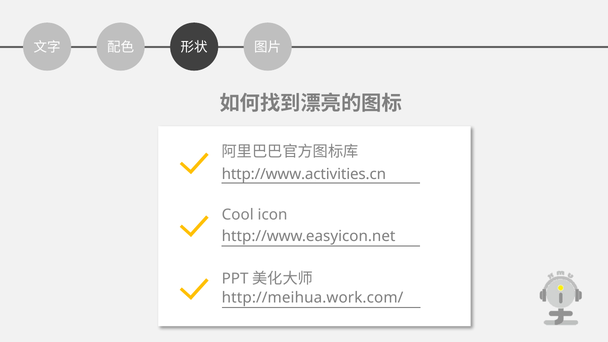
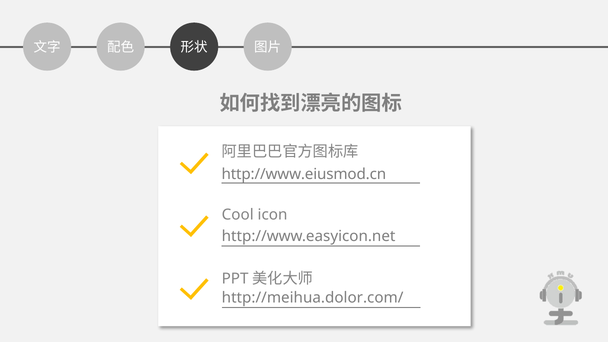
http://www.activities.cn: http://www.activities.cn -> http://www.eiusmod.cn
http://meihua.work.com/: http://meihua.work.com/ -> http://meihua.dolor.com/
